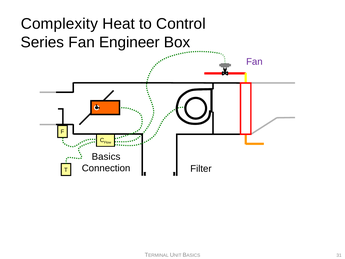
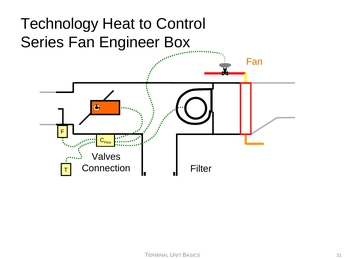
Complexity: Complexity -> Technology
Fan at (254, 62) colour: purple -> orange
Basics at (106, 156): Basics -> Valves
